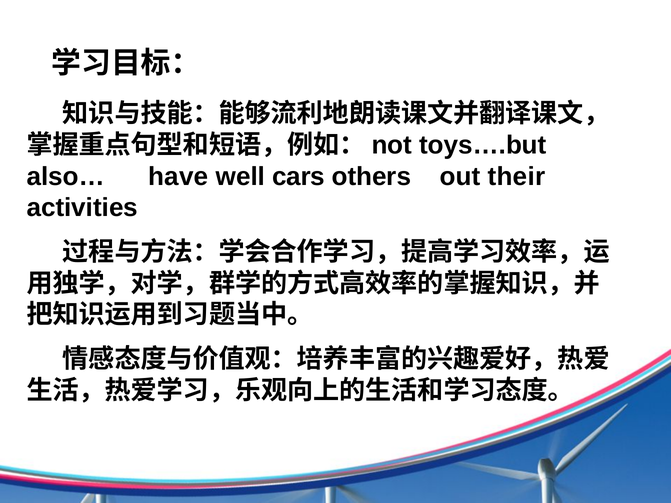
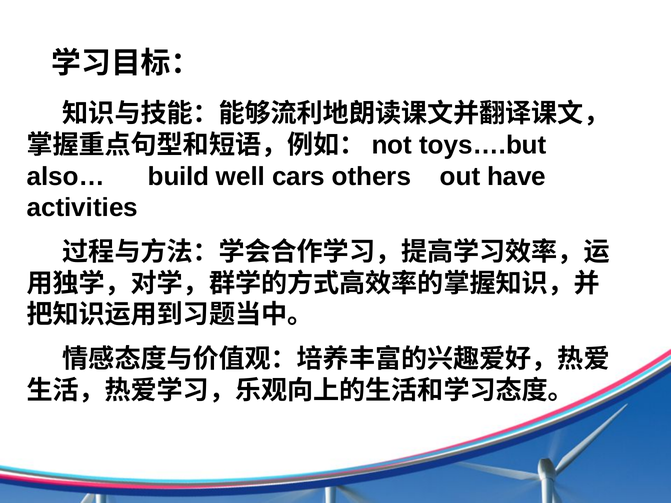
have: have -> build
their: their -> have
